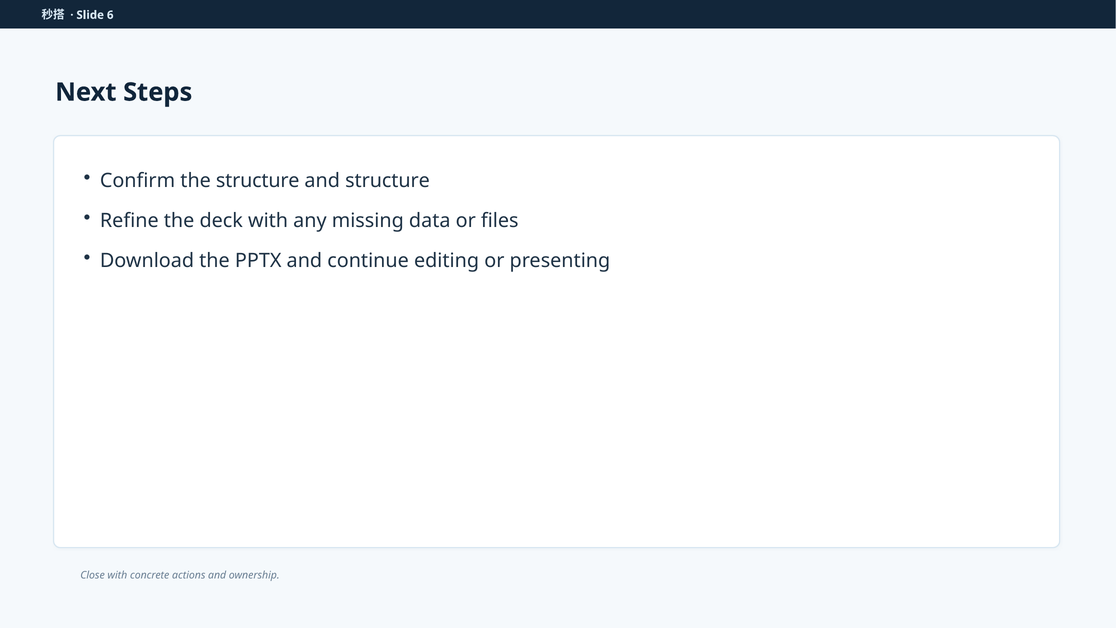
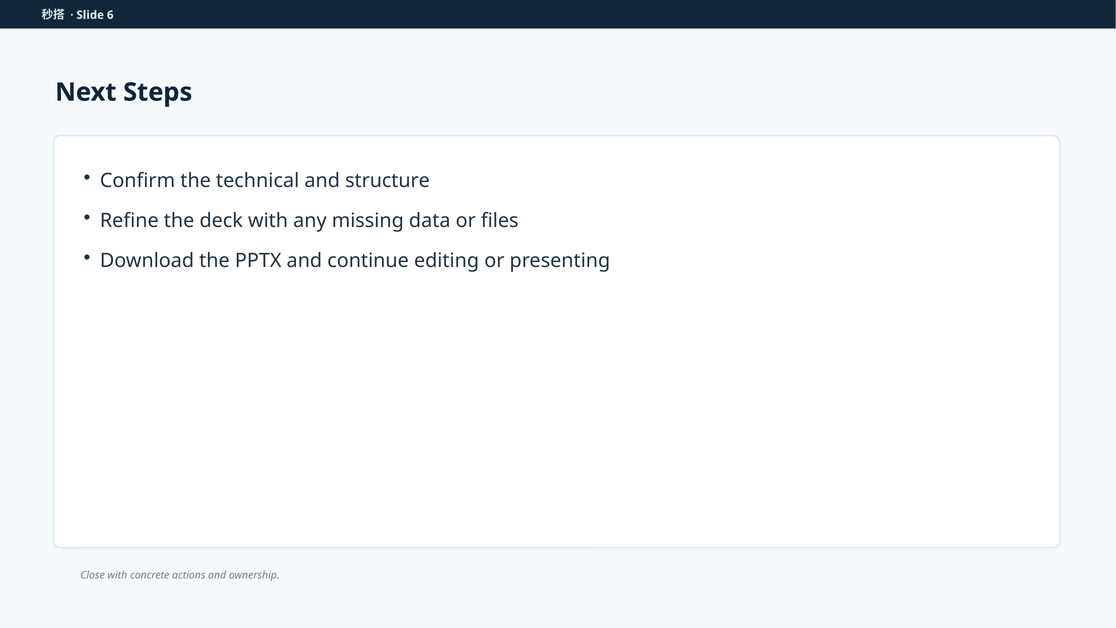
the structure: structure -> technical
